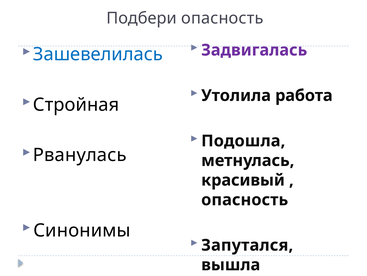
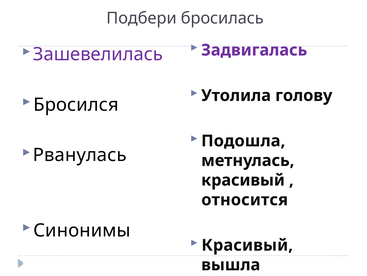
Подбери опасность: опасность -> бросилась
Зашевелилась colour: blue -> purple
работа: работа -> голову
Стройная: Стройная -> Бросился
опасность at (245, 199): опасность -> относится
Запутался at (247, 245): Запутался -> Красивый
